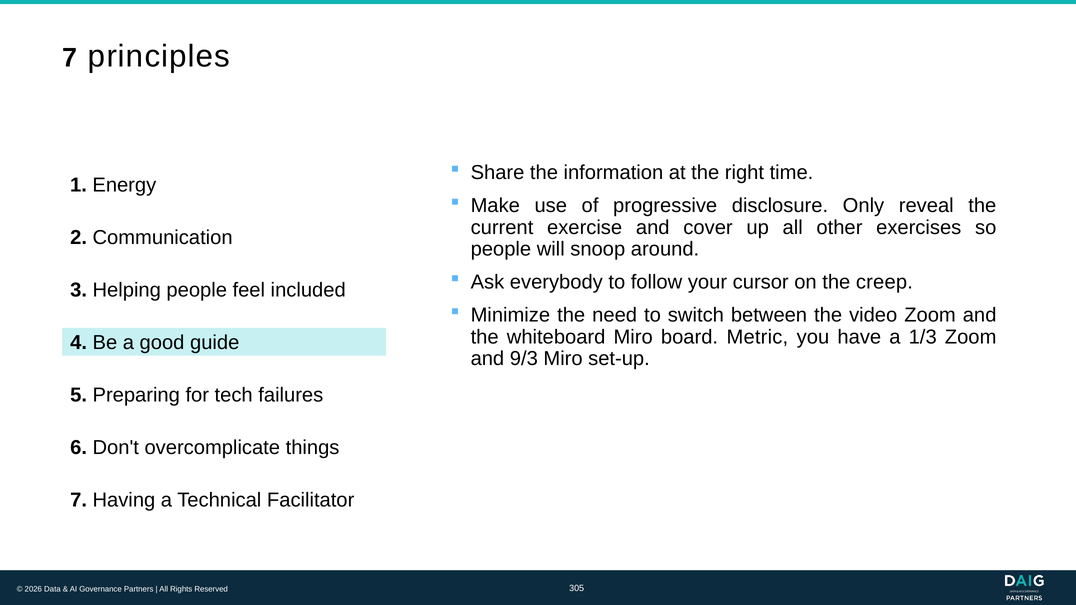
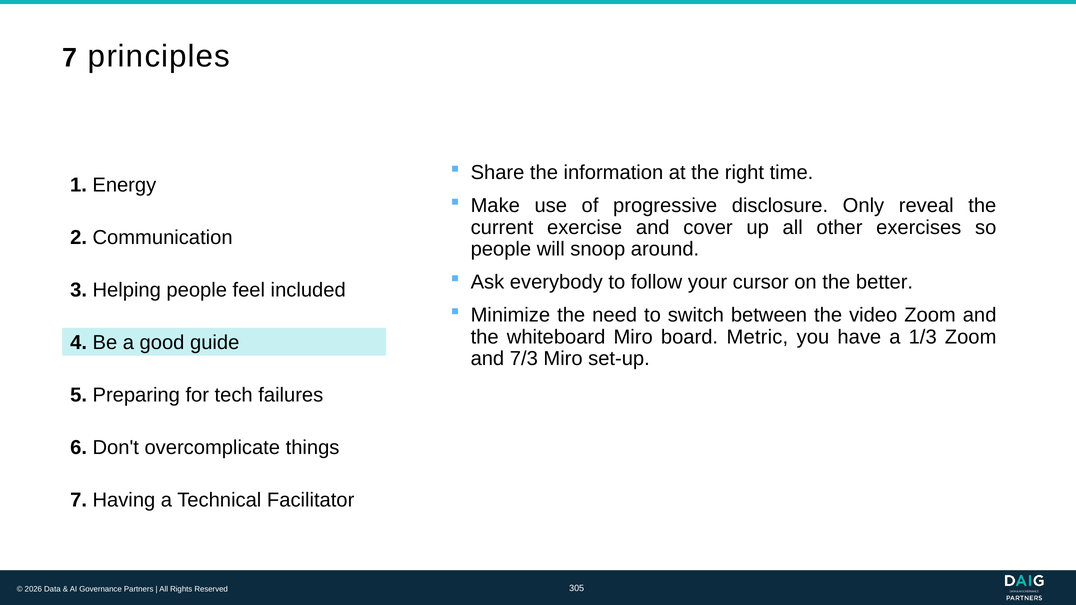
creep: creep -> better
9/3: 9/3 -> 7/3
